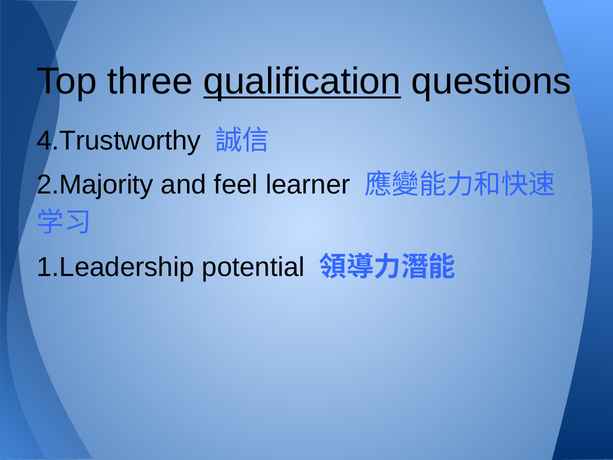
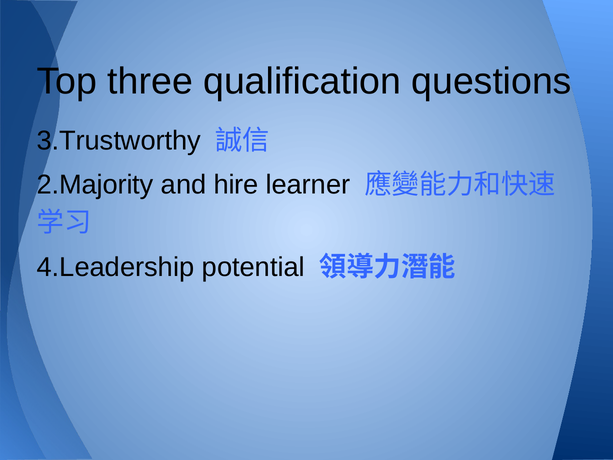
qualification underline: present -> none
4.Trustworthy: 4.Trustworthy -> 3.Trustworthy
feel: feel -> hire
1.Leadership: 1.Leadership -> 4.Leadership
